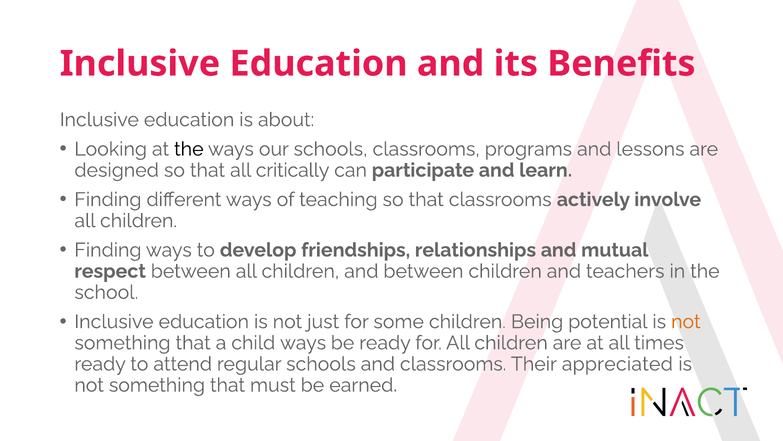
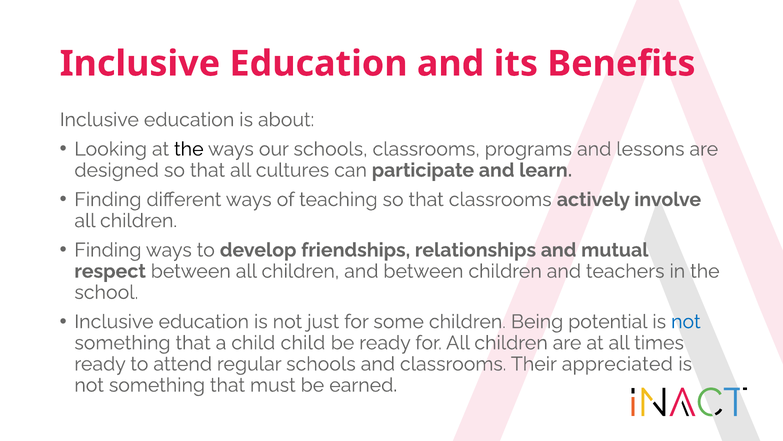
critically: critically -> cultures
not at (686, 321) colour: orange -> blue
child ways: ways -> child
